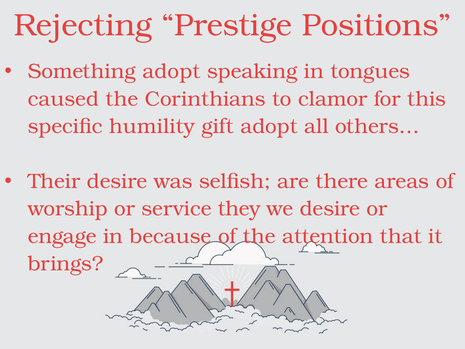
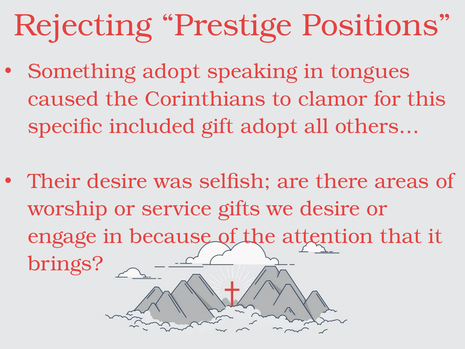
humility: humility -> included
they: they -> gifts
